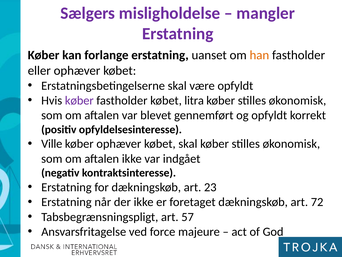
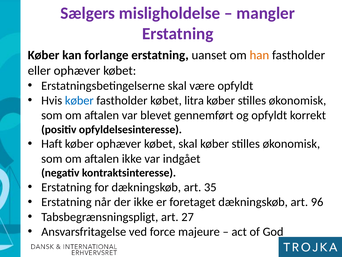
køber at (79, 100) colour: purple -> blue
Ville: Ville -> Haft
23: 23 -> 35
72: 72 -> 96
57: 57 -> 27
